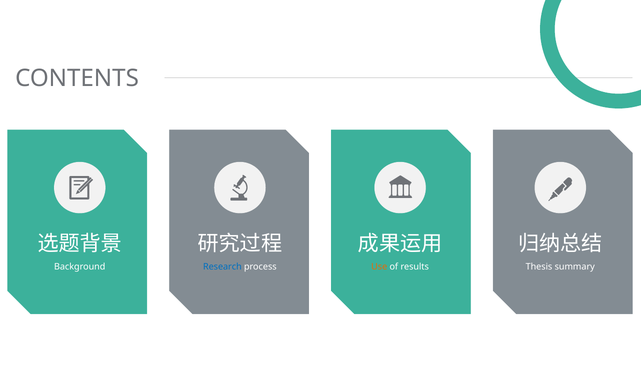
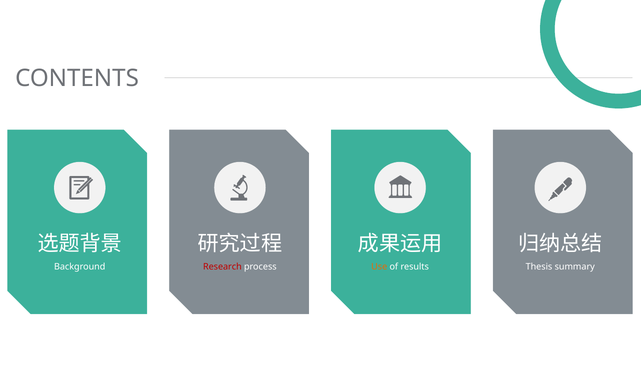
Research colour: blue -> red
